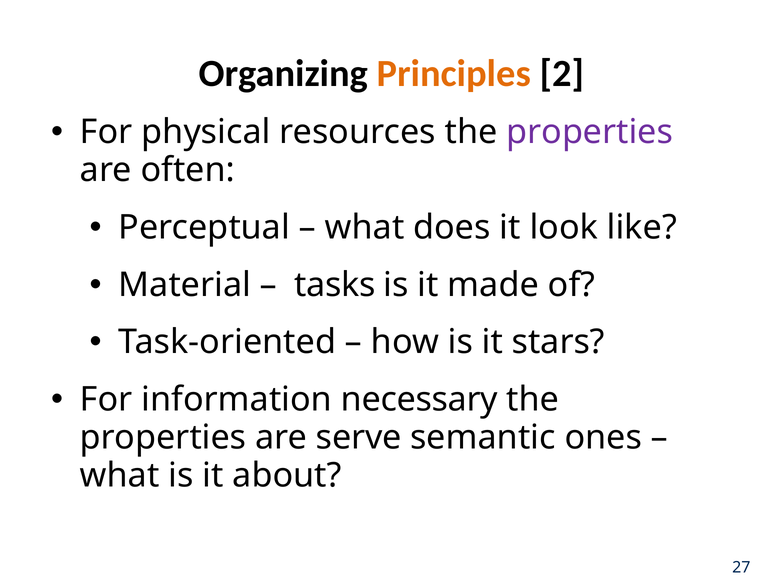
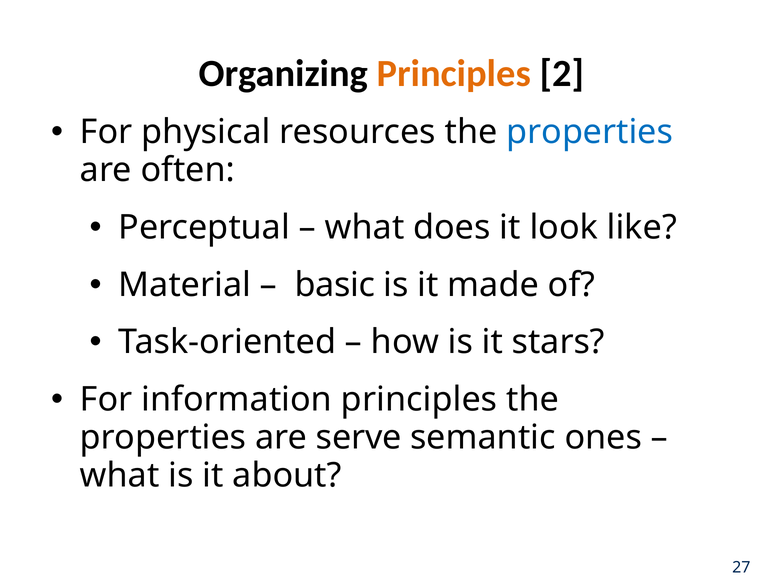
properties at (590, 132) colour: purple -> blue
tasks: tasks -> basic
information necessary: necessary -> principles
